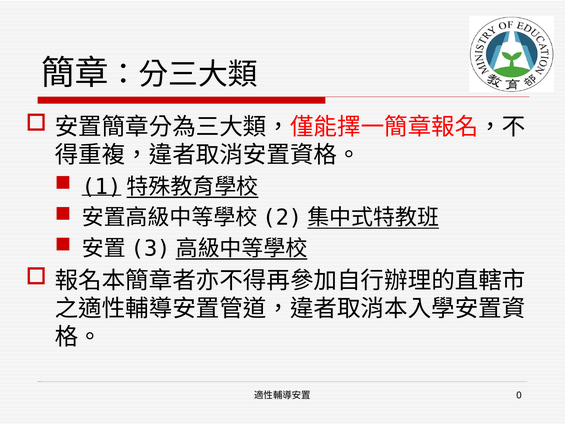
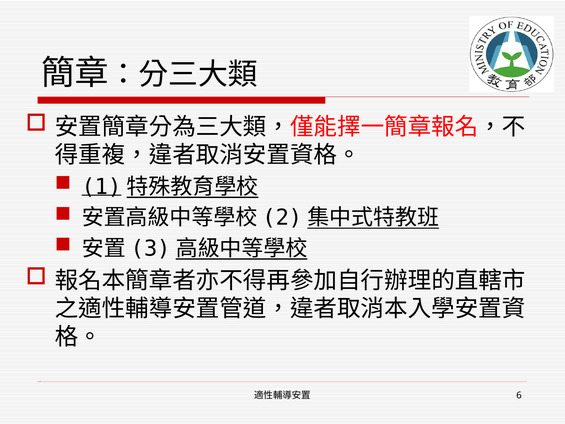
0: 0 -> 6
